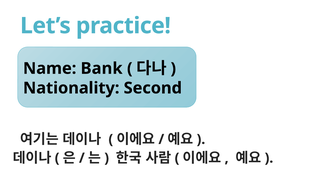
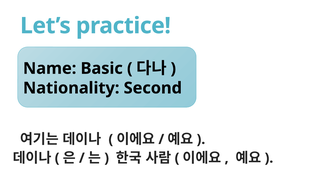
Bank: Bank -> Basic
